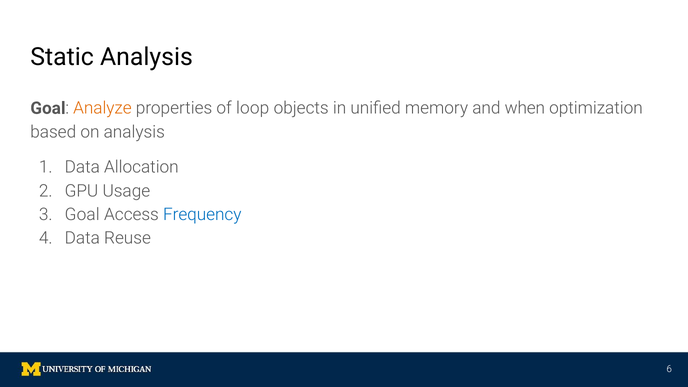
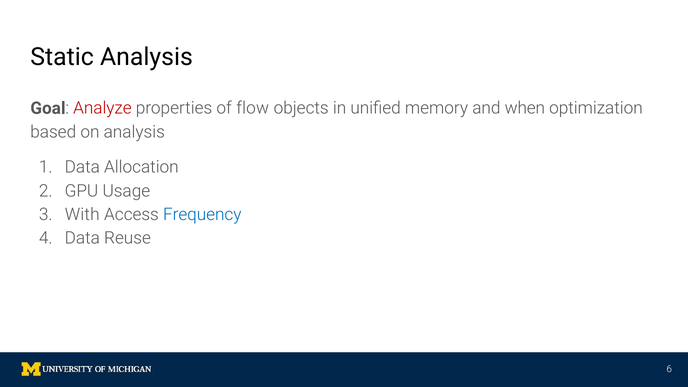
Analyze colour: orange -> red
loop: loop -> flow
Goal at (82, 215): Goal -> With
